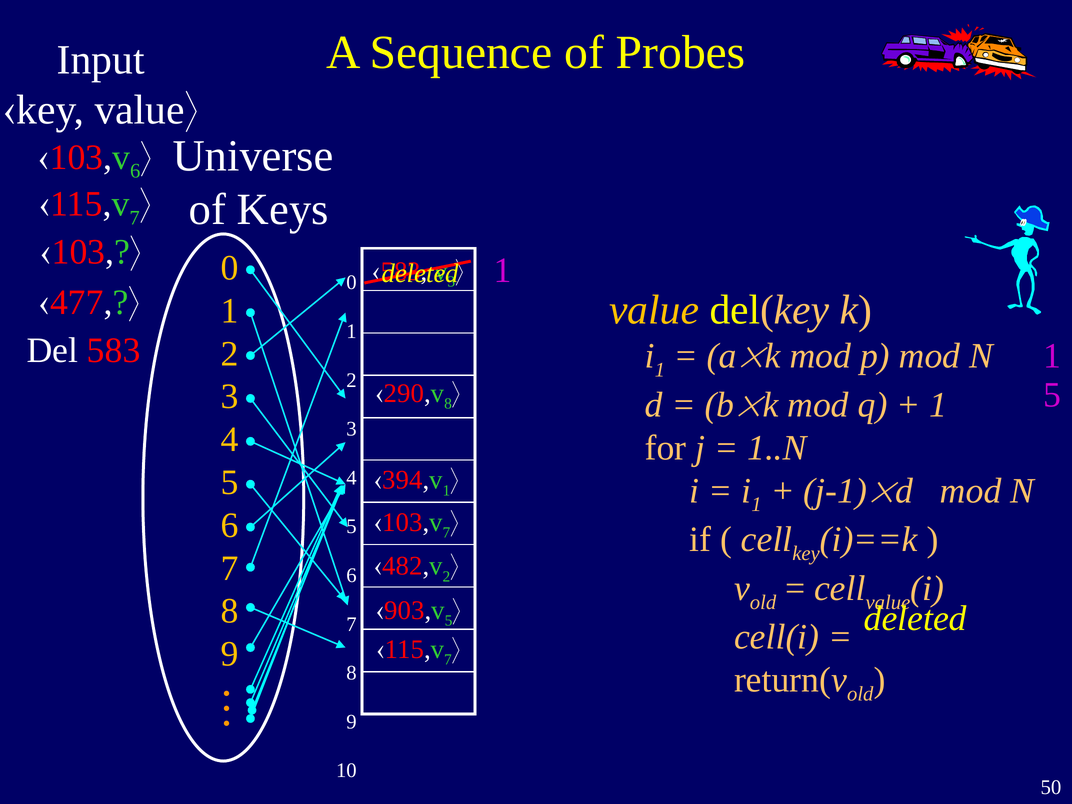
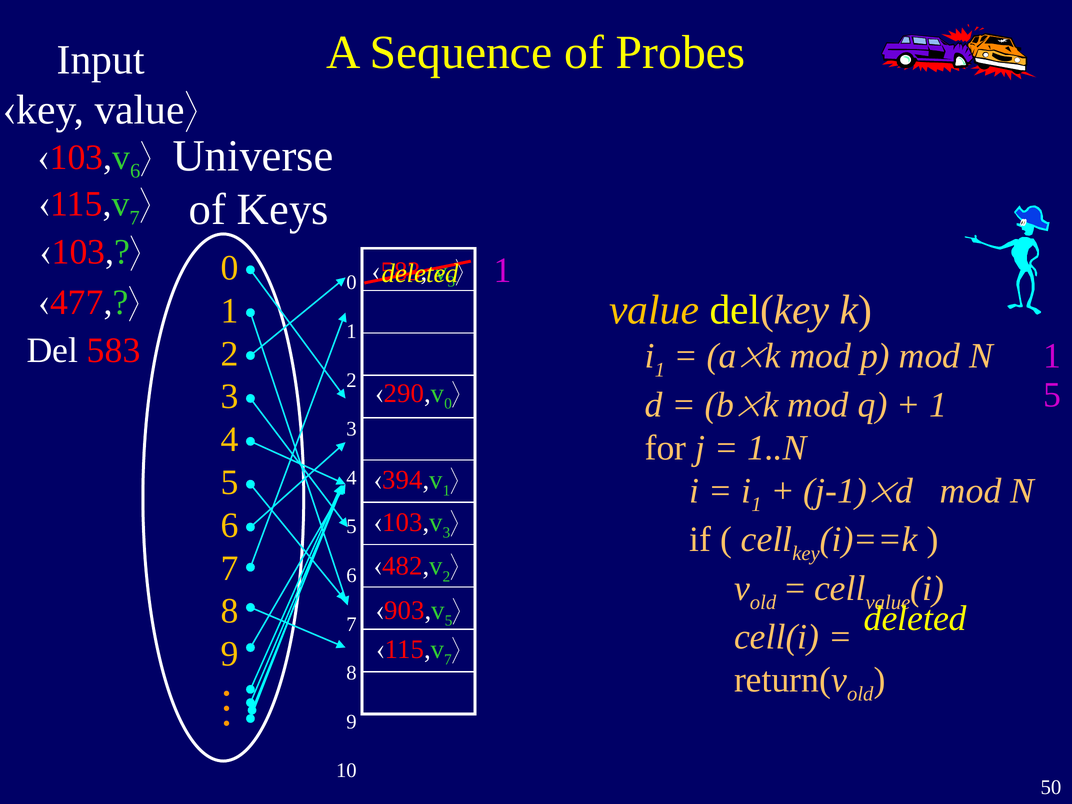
8 at (448, 404): 8 -> 0
7 at (446, 533): 7 -> 3
